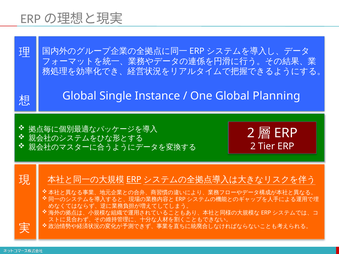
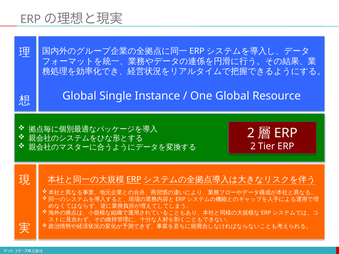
Planning: Planning -> Resource
